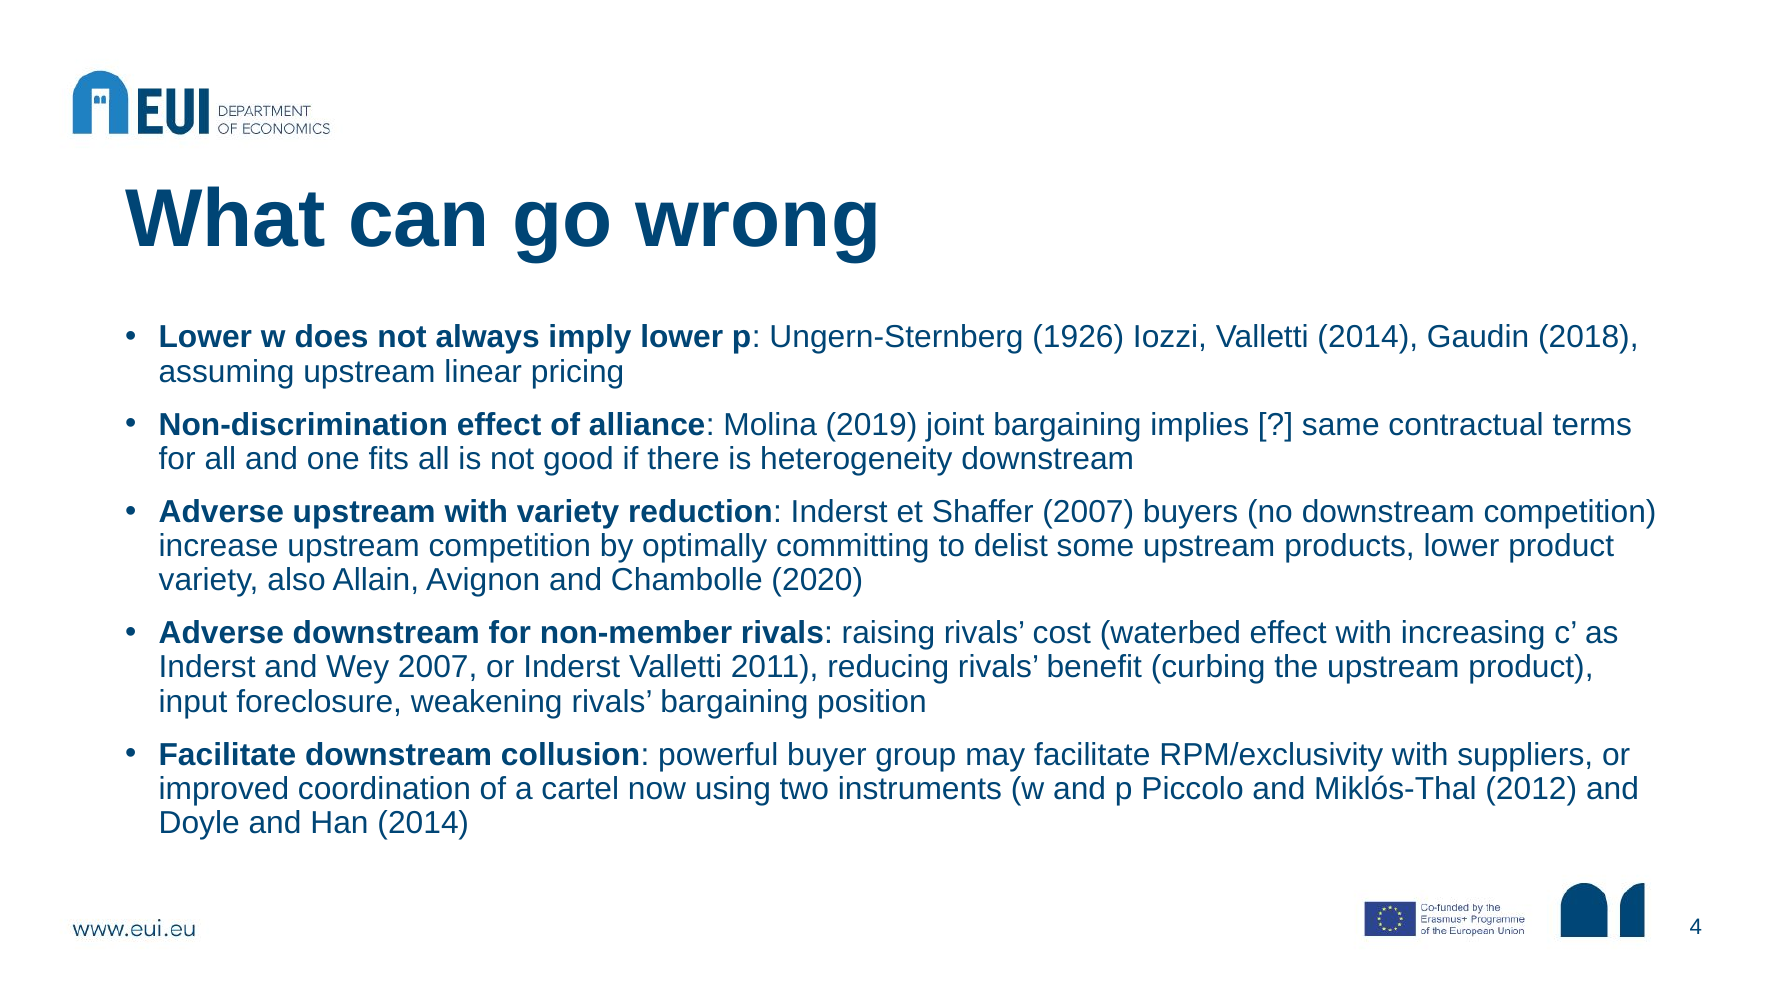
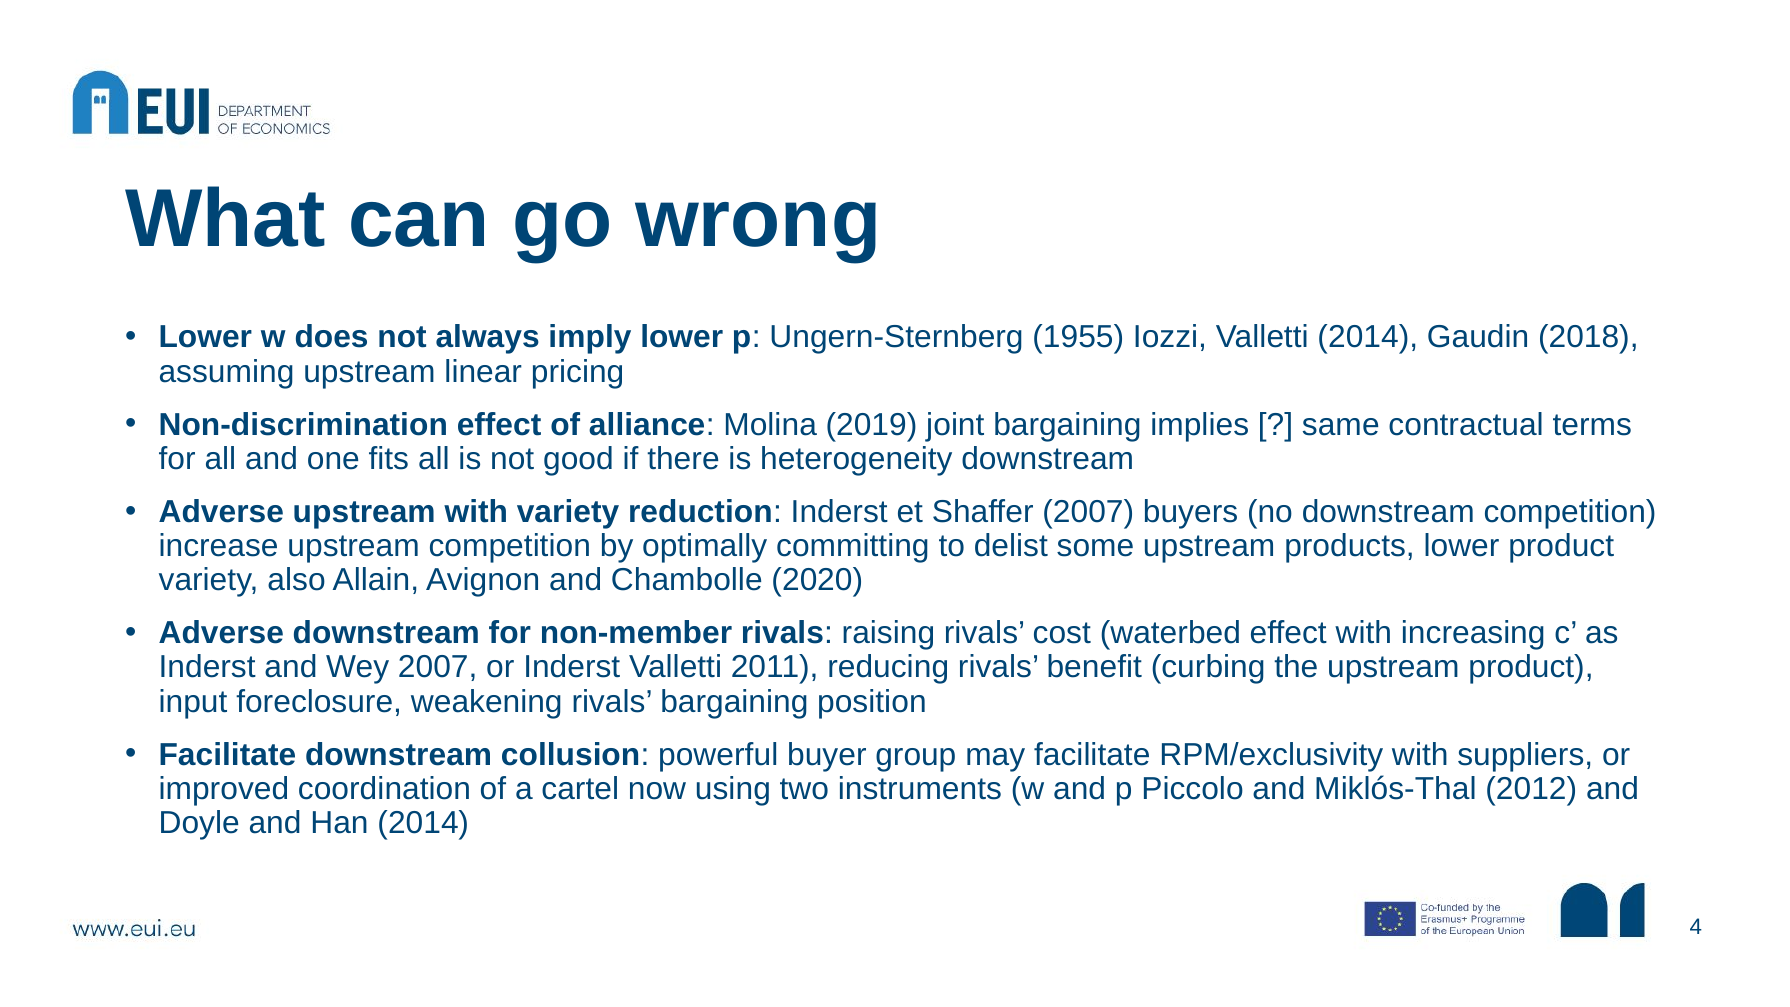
1926: 1926 -> 1955
